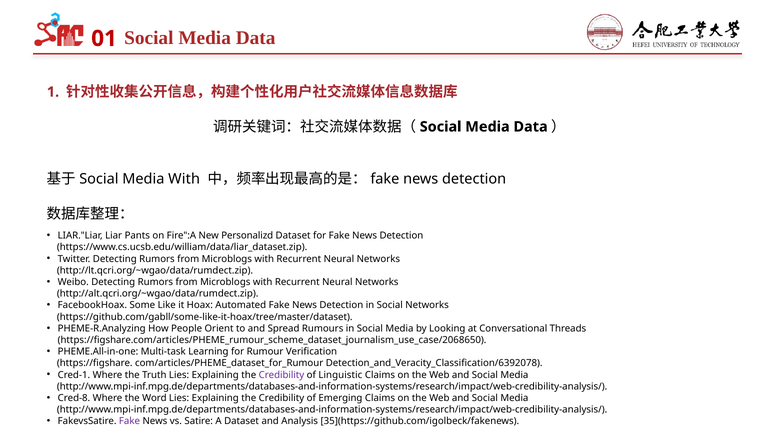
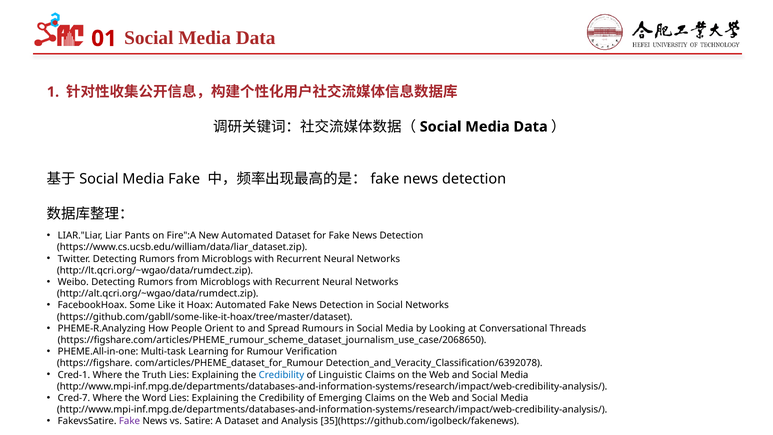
Media With: With -> Fake
New Personalizd: Personalizd -> Automated
Credibility at (281, 375) colour: purple -> blue
Cred-8: Cred-8 -> Cred-7
